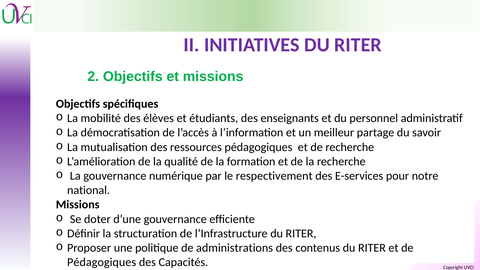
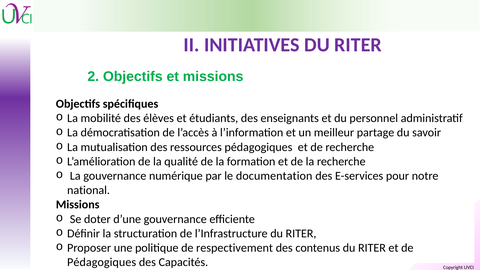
respectivement: respectivement -> documentation
administrations: administrations -> respectivement
